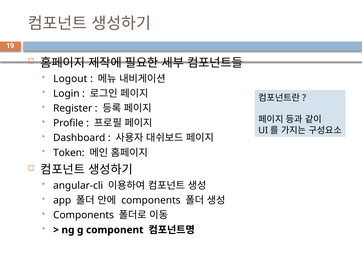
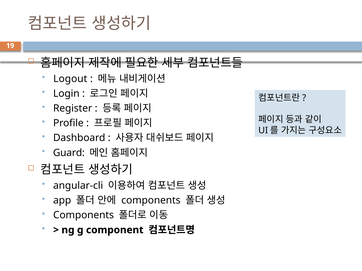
Token: Token -> Guard
